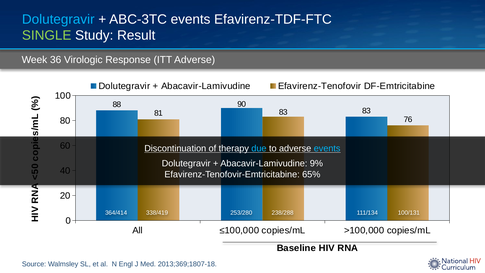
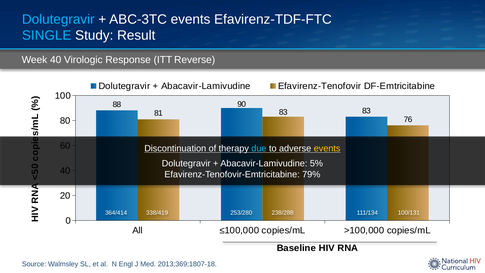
SINGLE colour: light green -> light blue
Week 36: 36 -> 40
ITT Adverse: Adverse -> Reverse
events at (327, 148) colour: light blue -> yellow
9%: 9% -> 5%
65%: 65% -> 79%
